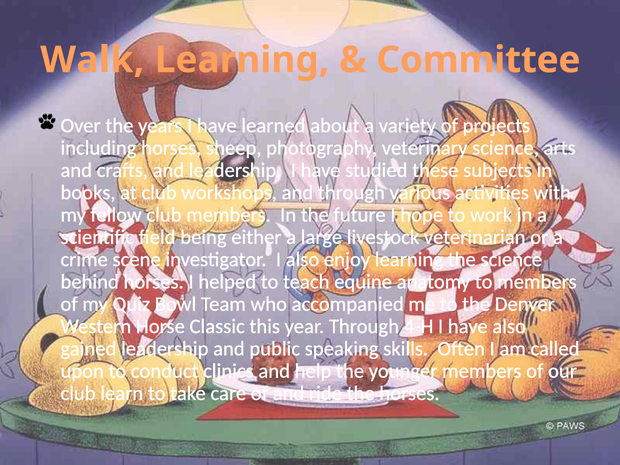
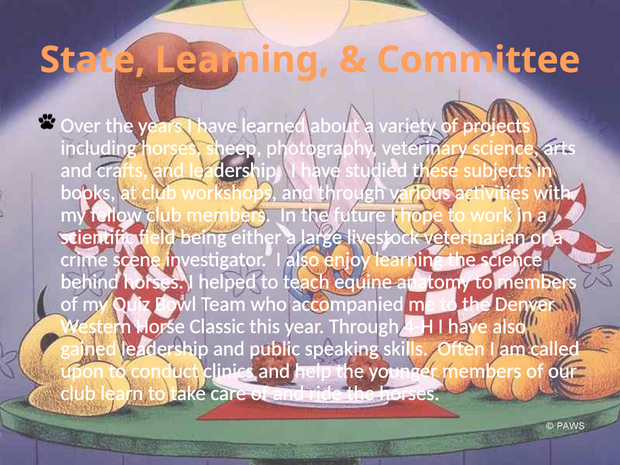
Walk: Walk -> State
